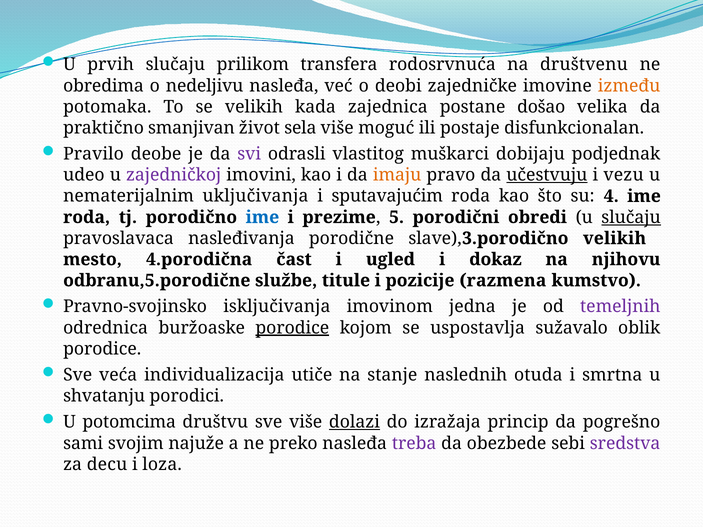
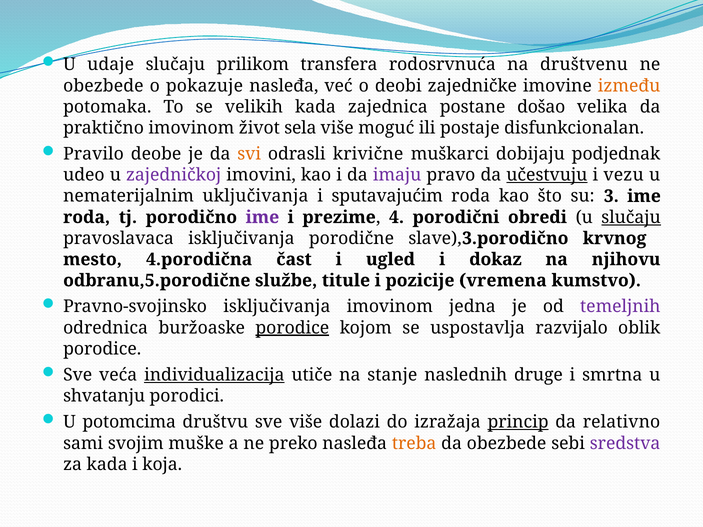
prvih: prvih -> udaje
obredima at (103, 86): obredima -> obezbede
nedeljivu: nedeljivu -> pokazuje
praktično smanjivan: smanjivan -> imovinom
svi colour: purple -> orange
vlastitog: vlastitog -> krivične
imaju colour: orange -> purple
4: 4 -> 3
ime at (262, 217) colour: blue -> purple
5: 5 -> 4
pravoslavaca nasleđivanja: nasleđivanja -> isključivanja
slave),3.porodično velikih: velikih -> krvnog
razmena: razmena -> vremena
sužavalo: sužavalo -> razvijalo
individualizacija underline: none -> present
otuda: otuda -> druge
dolazi underline: present -> none
princip underline: none -> present
pogrešno: pogrešno -> relativno
najuže: najuže -> muške
treba colour: purple -> orange
za decu: decu -> kada
loza: loza -> koja
